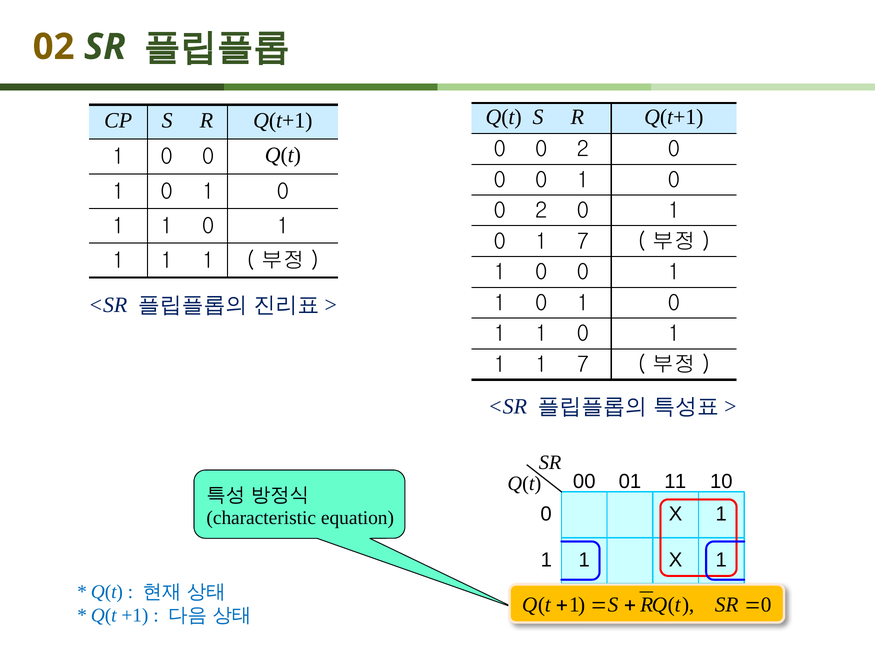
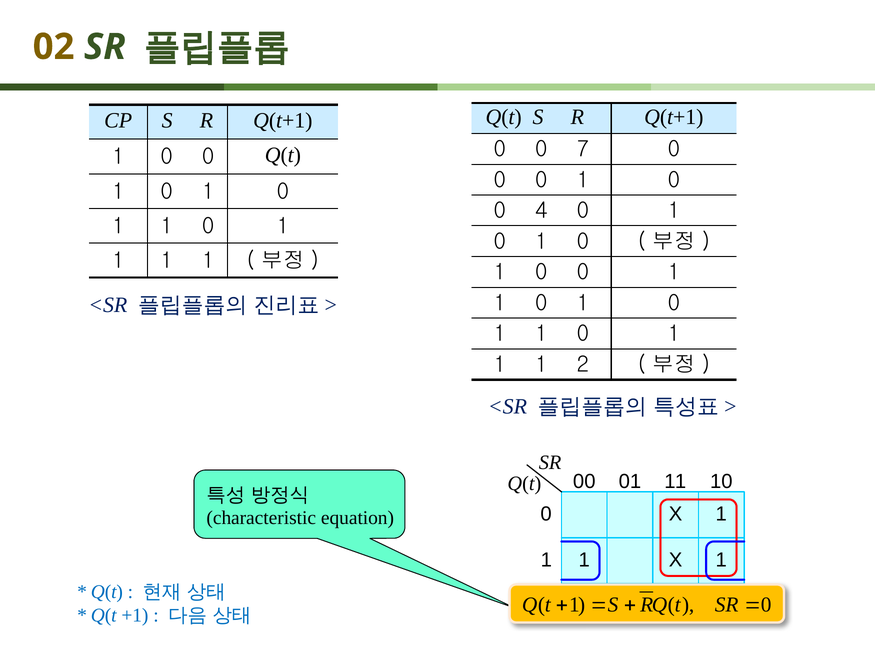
2 at (583, 149): 2 -> 7
2 at (541, 210): 2 -> 4
7 at (583, 241): 7 -> 0
1 1 7: 7 -> 2
